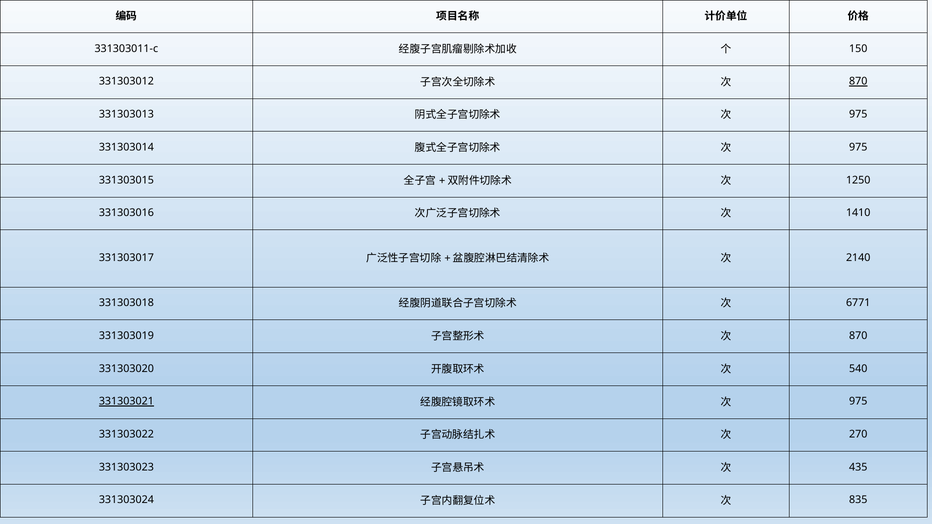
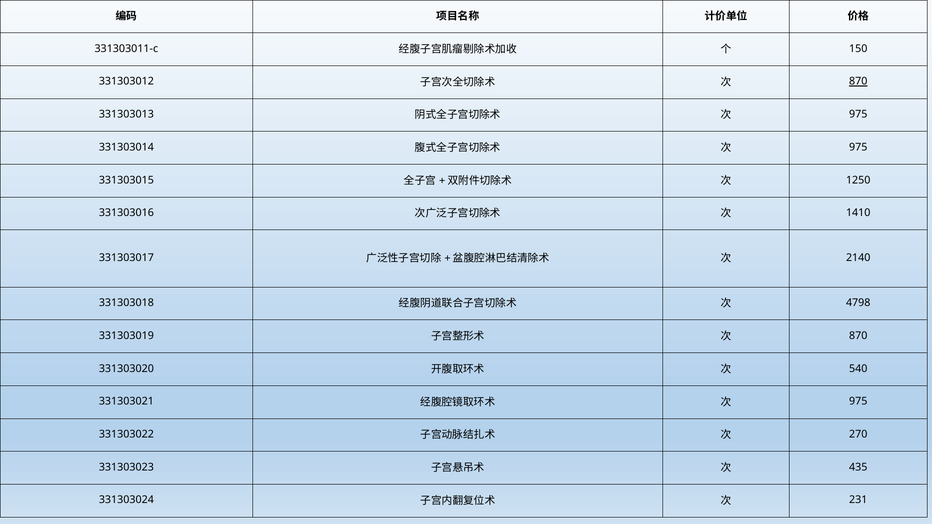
6771: 6771 -> 4798
331303021 underline: present -> none
835: 835 -> 231
